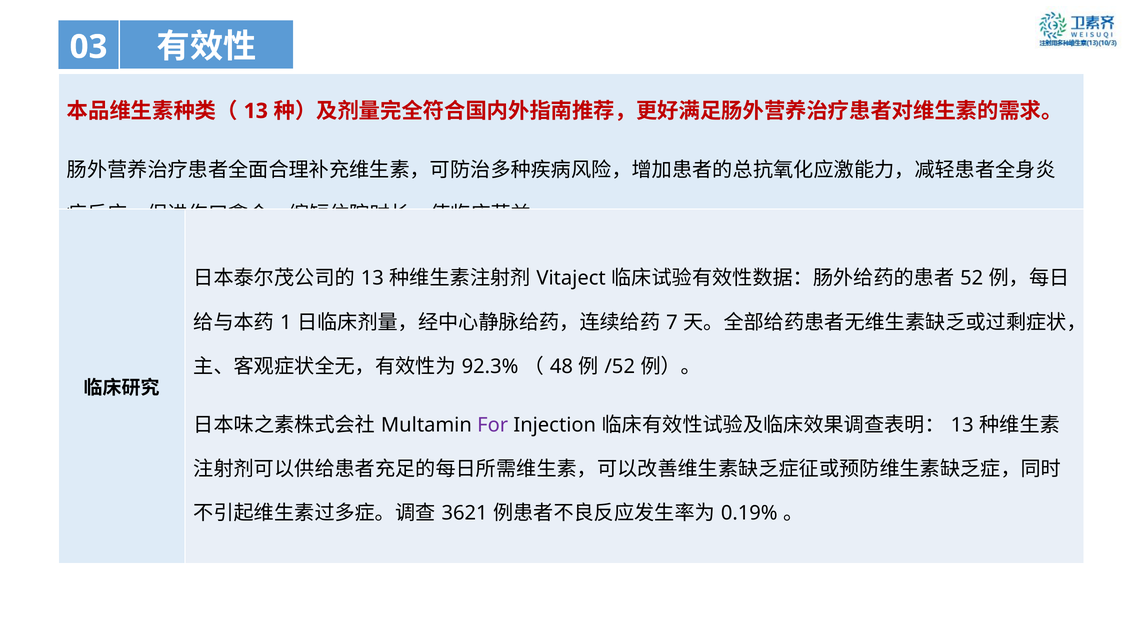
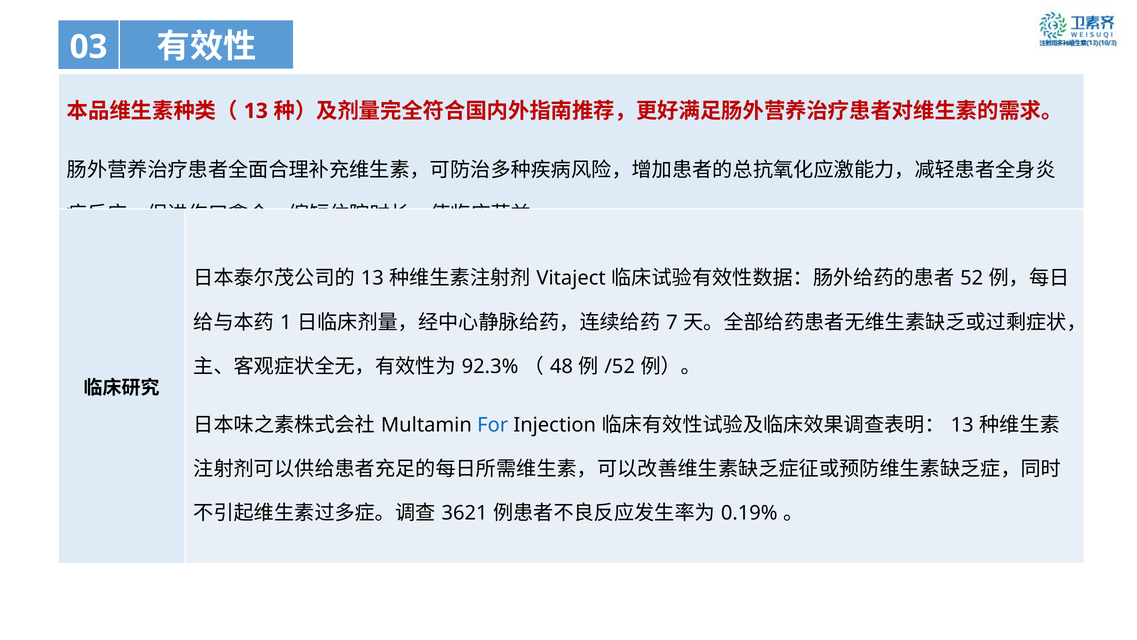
For colour: purple -> blue
